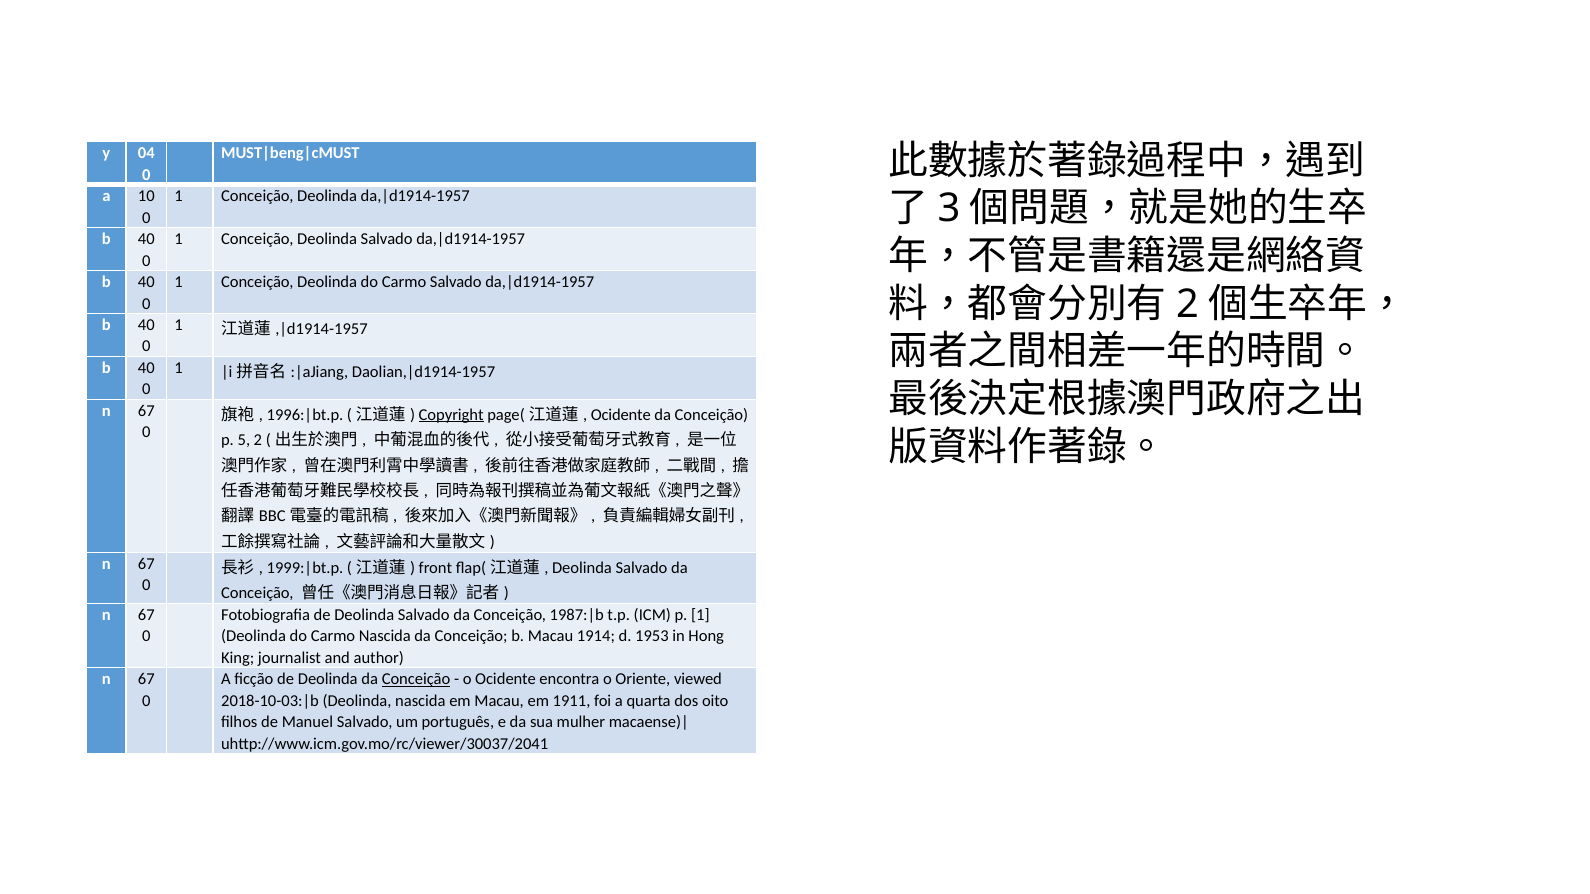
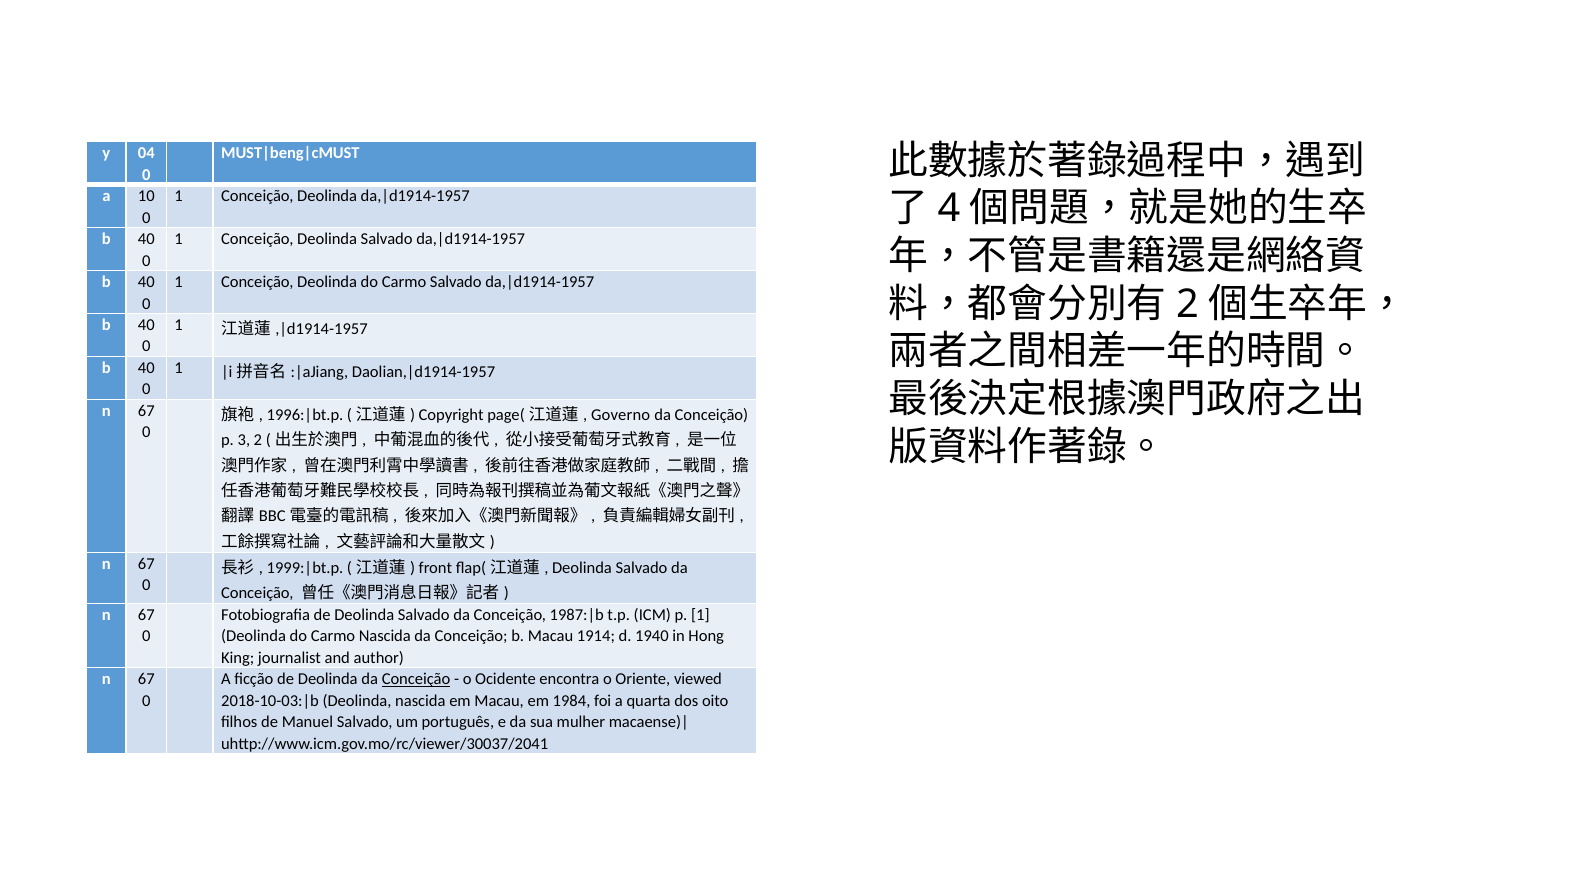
3: 3 -> 4
Copyright underline: present -> none
Ocidente at (621, 415): Ocidente -> Governo
5: 5 -> 3
1953: 1953 -> 1940
1911: 1911 -> 1984
